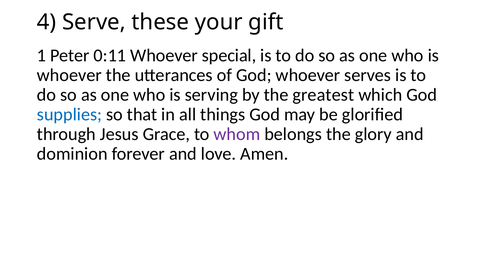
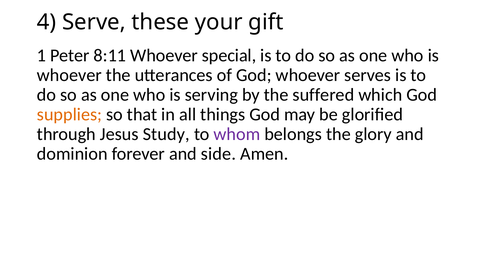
0:11: 0:11 -> 8:11
greatest: greatest -> suffered
supplies colour: blue -> orange
Grace: Grace -> Study
love: love -> side
